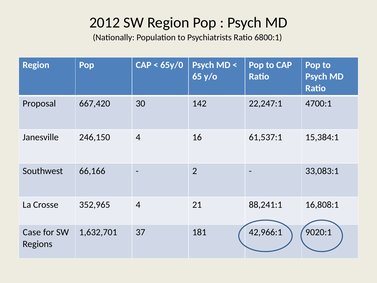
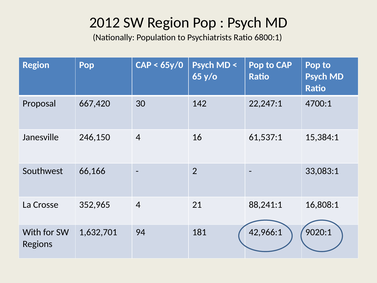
Case: Case -> With
37: 37 -> 94
